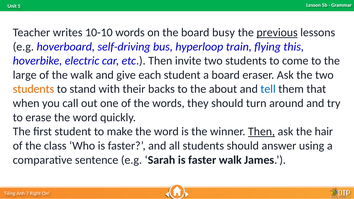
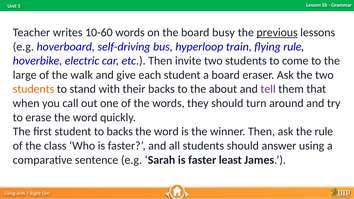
10-10: 10-10 -> 10-60
ﬂying this: this -> rule
tell colour: blue -> purple
to make: make -> backs
Then at (262, 132) underline: present -> none
the hair: hair -> rule
faster walk: walk -> least
